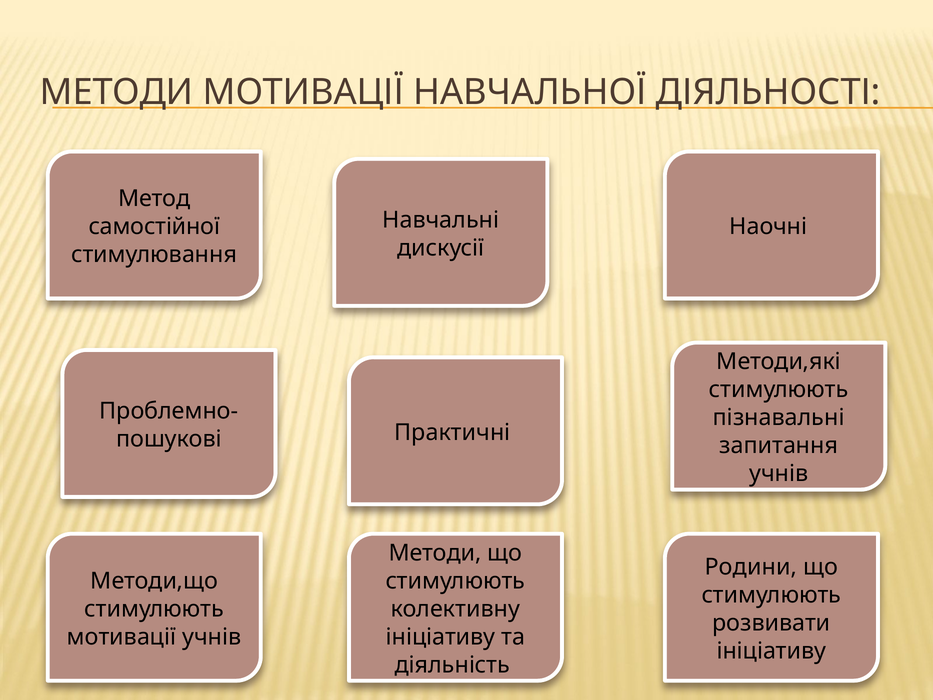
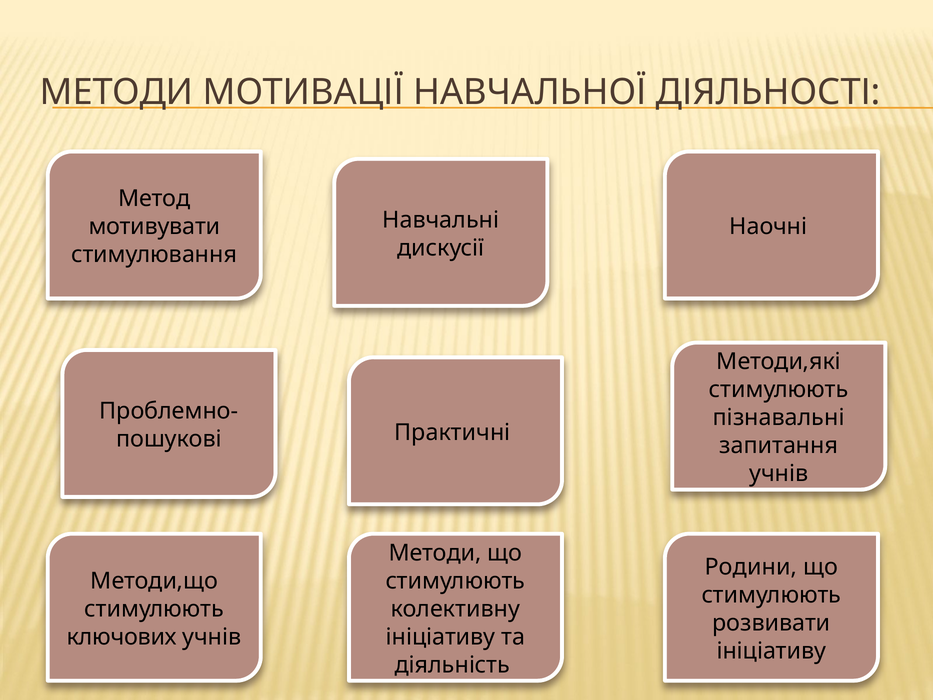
самостійної: самостійної -> мотивувати
мотивації at (122, 637): мотивації -> ключових
